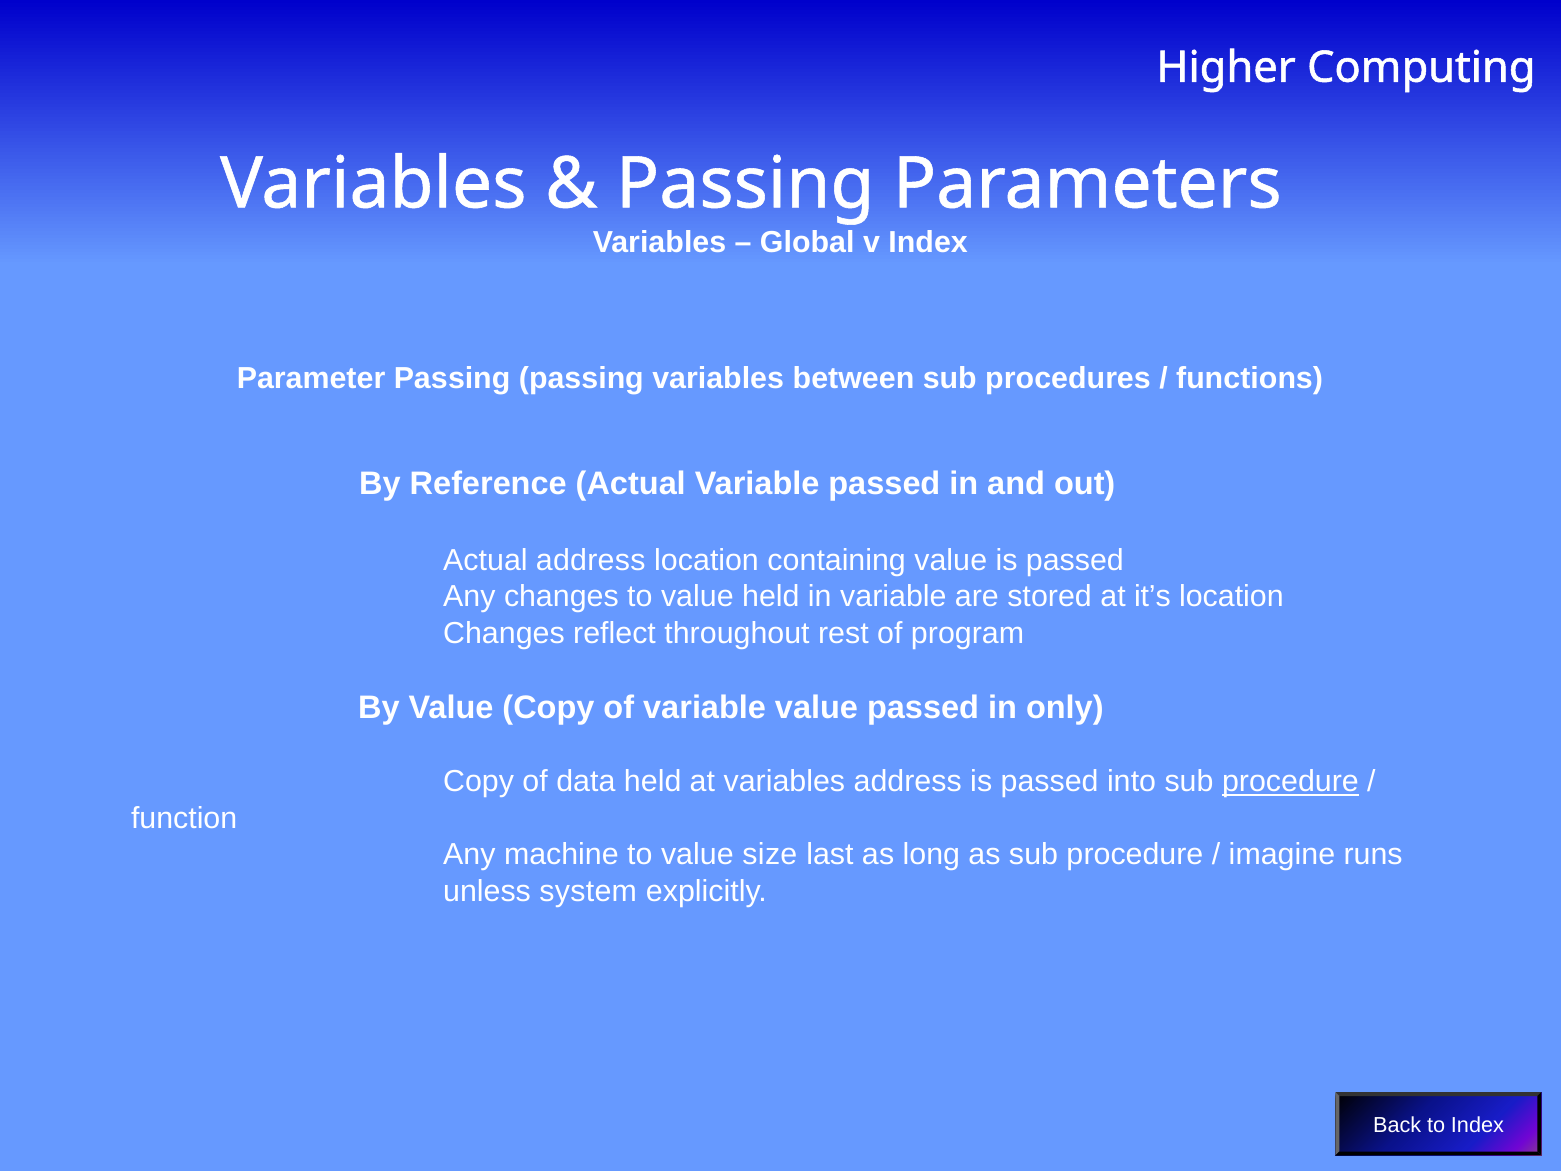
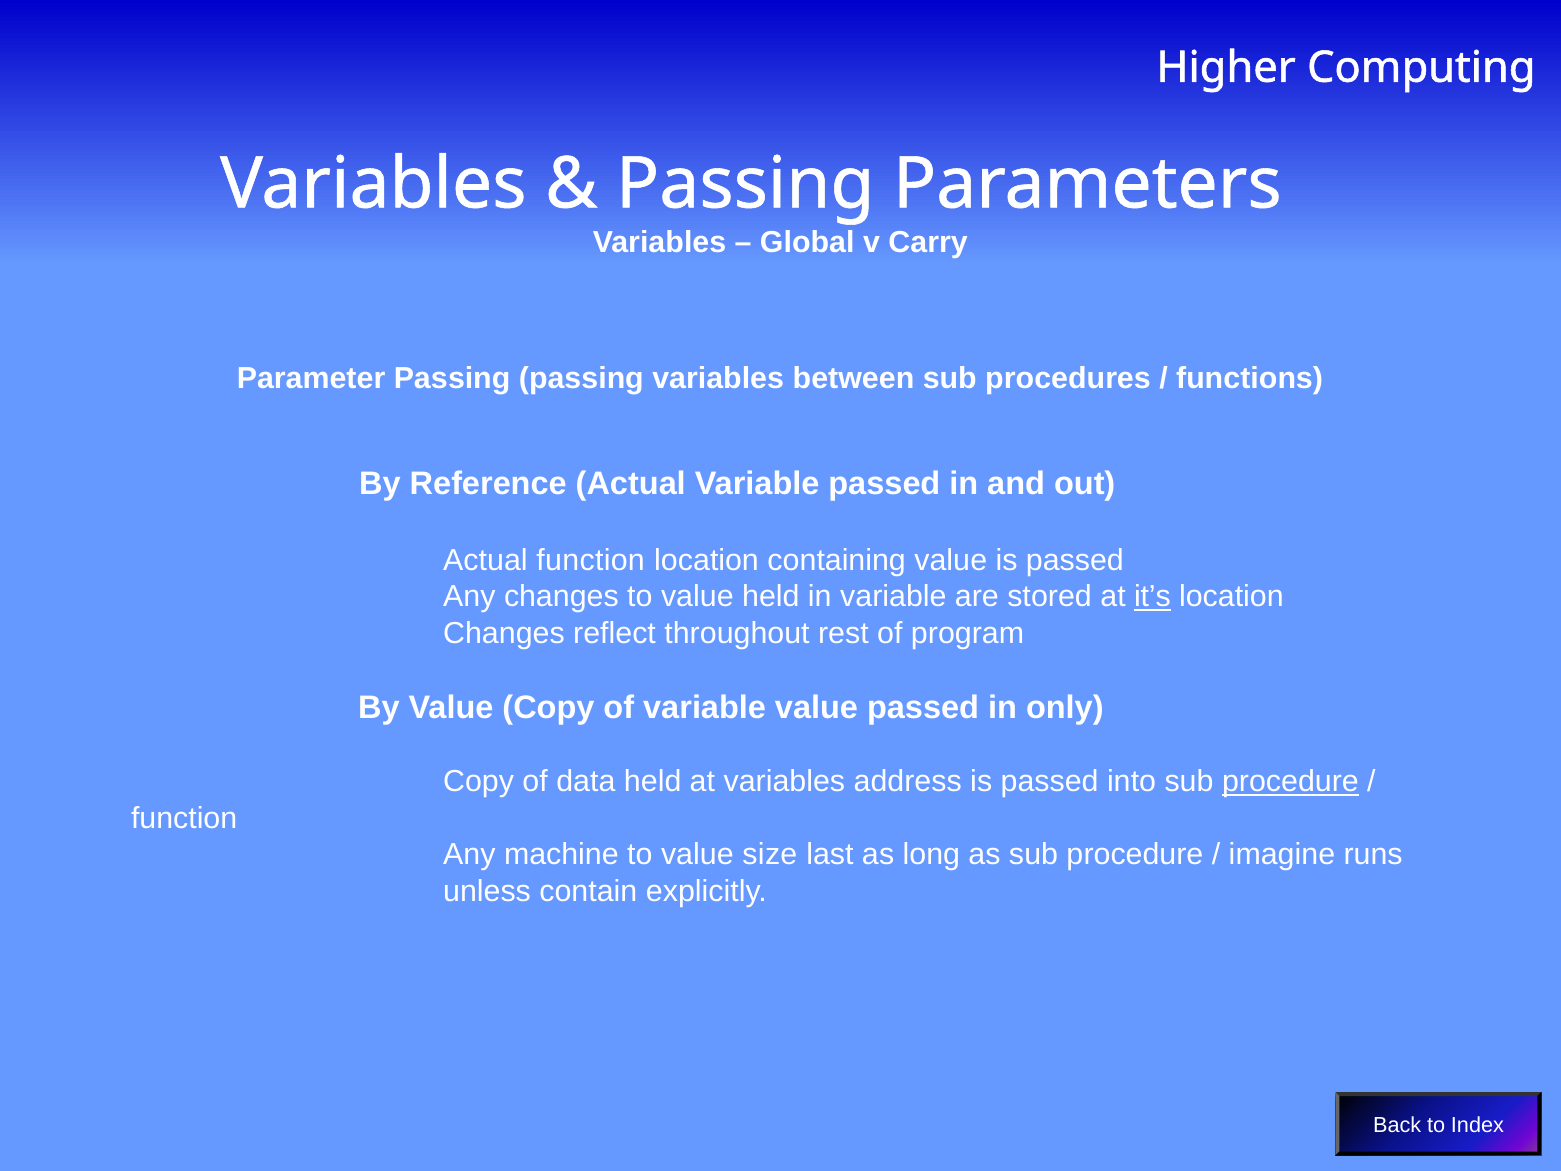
v Index: Index -> Carry
Actual address: address -> function
it’s underline: none -> present
system: system -> contain
